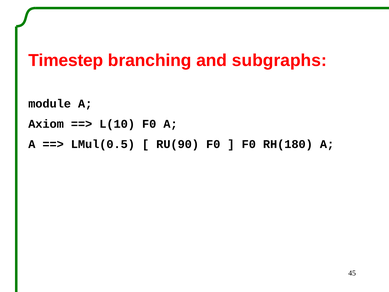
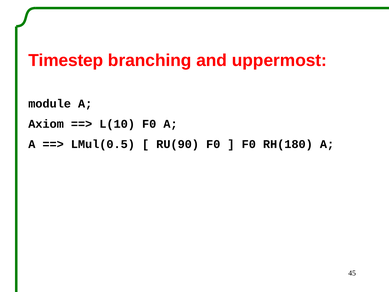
subgraphs: subgraphs -> uppermost
